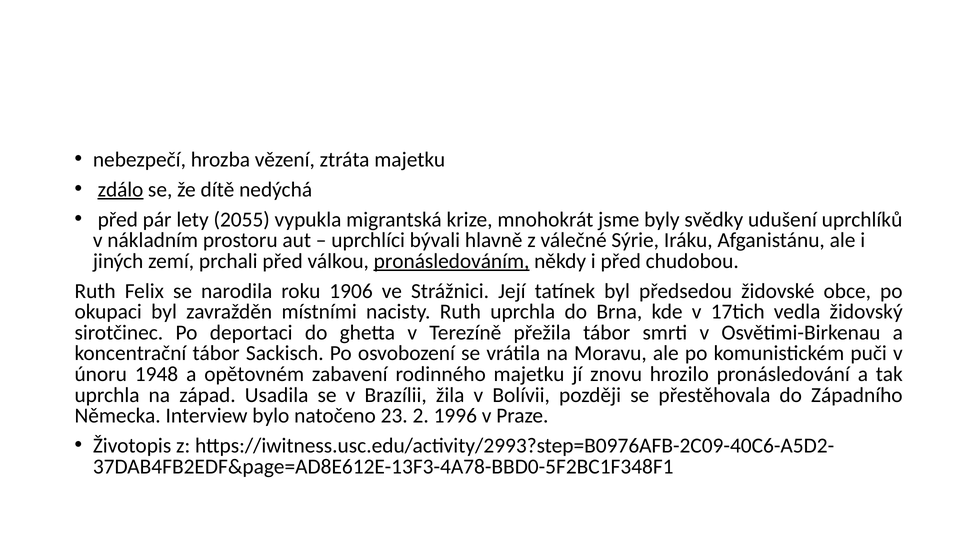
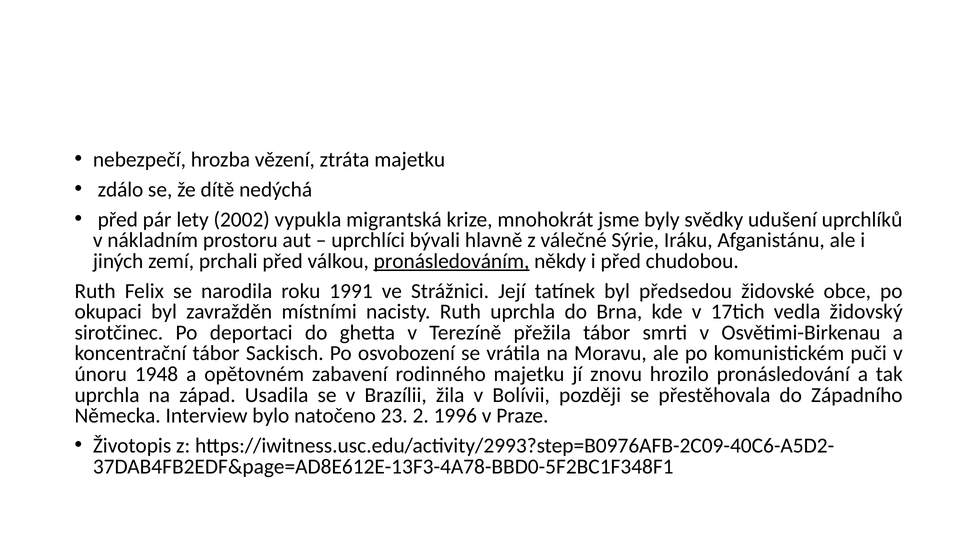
zdálo underline: present -> none
2055: 2055 -> 2002
1906: 1906 -> 1991
